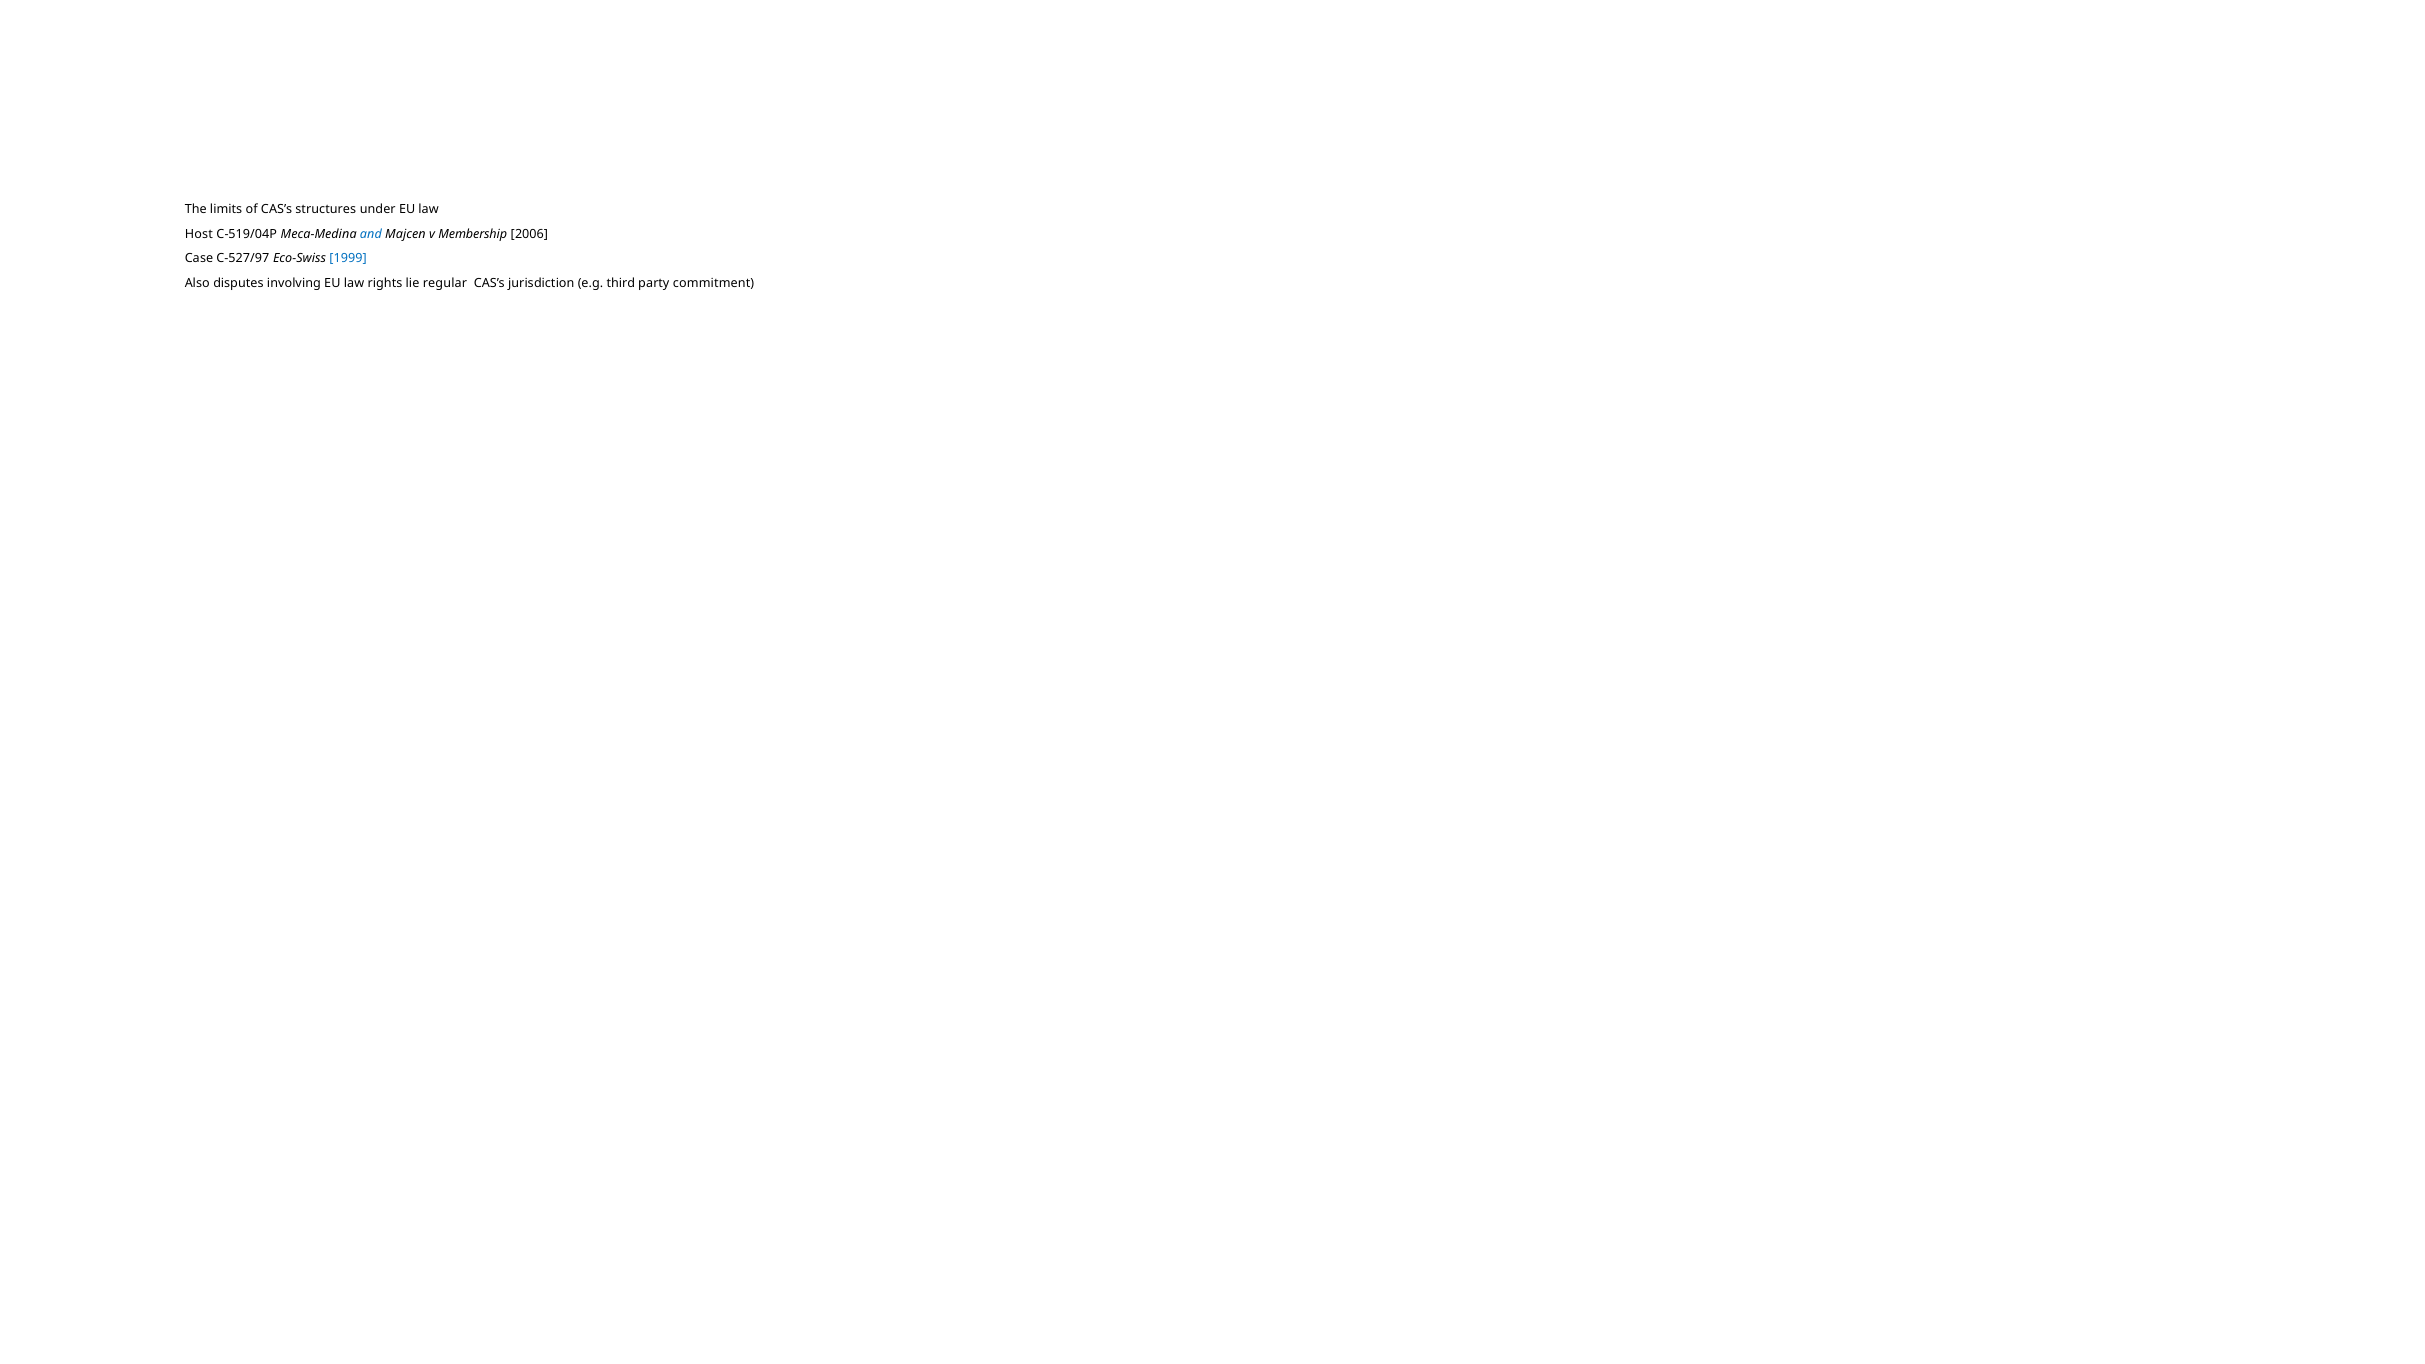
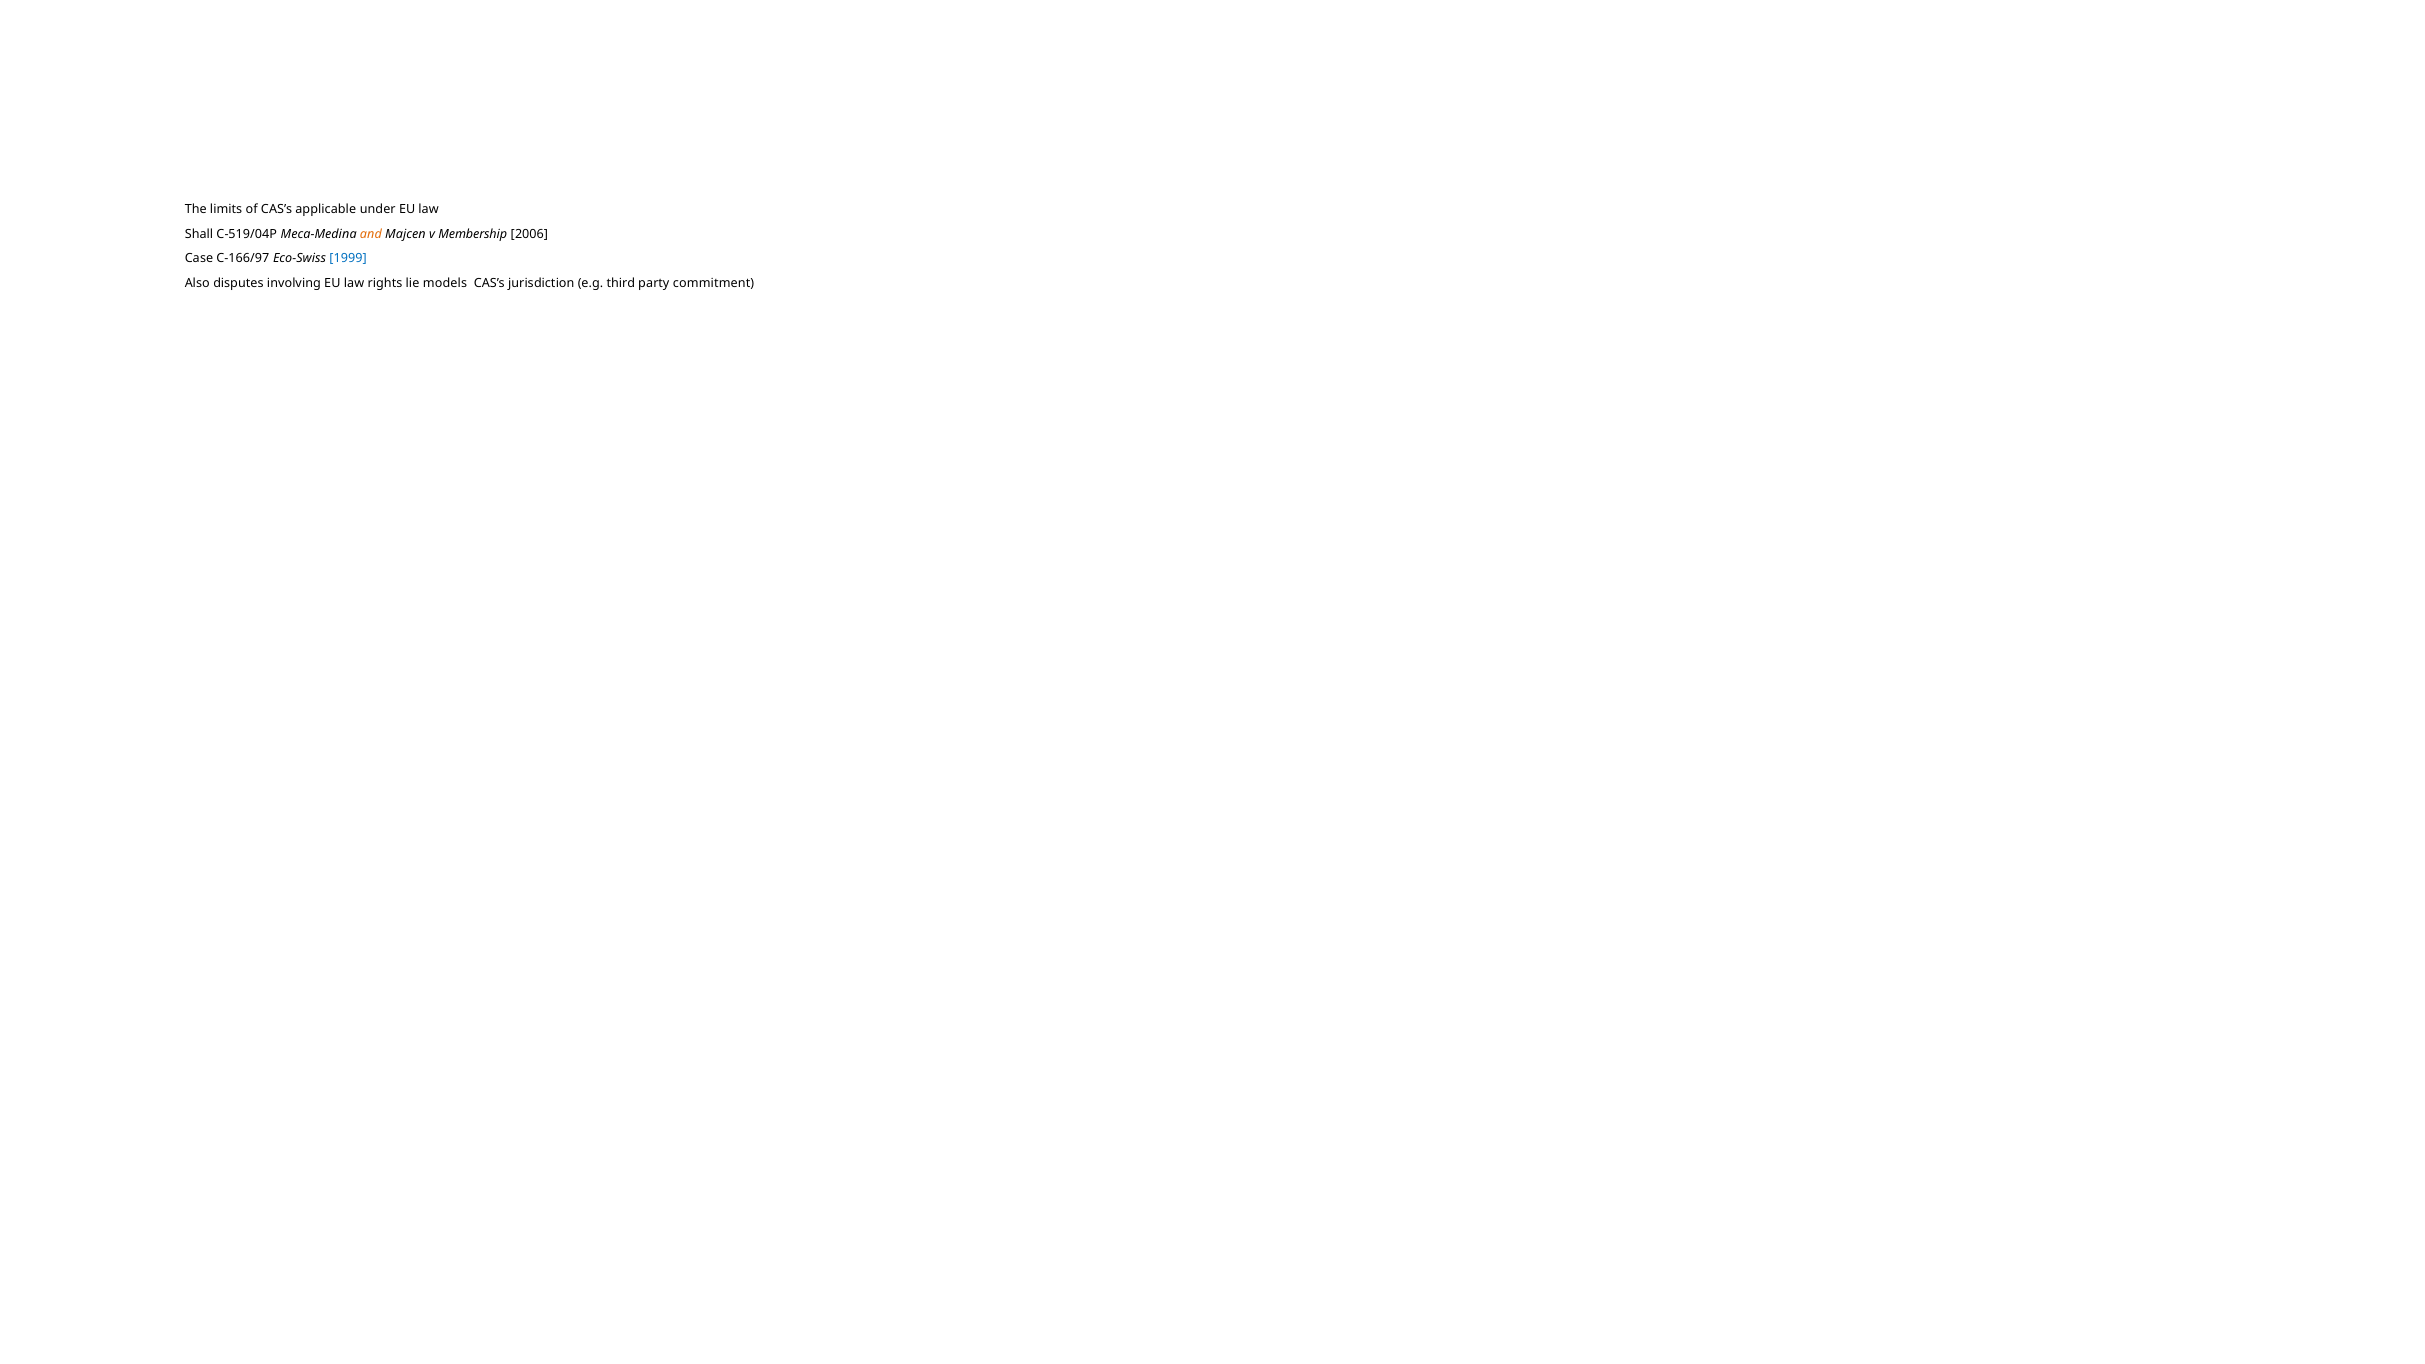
structures: structures -> applicable
Host: Host -> Shall
and colour: blue -> orange
C-527/97: C-527/97 -> C-166/97
regular: regular -> models
